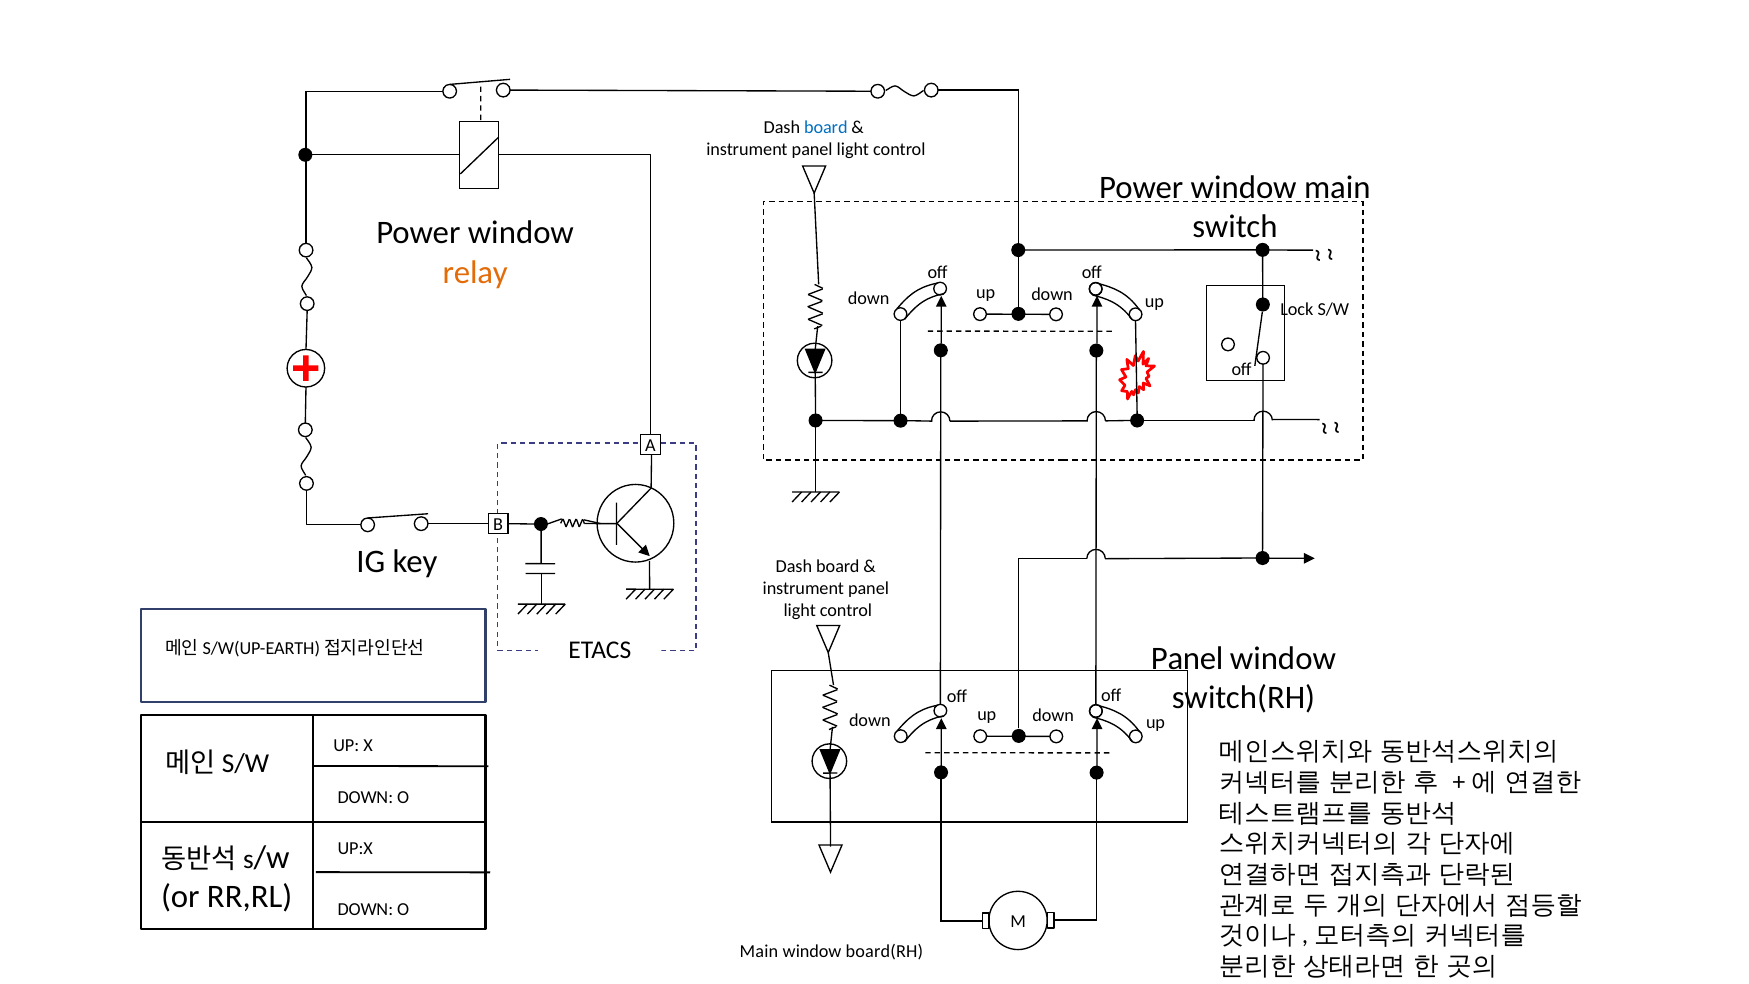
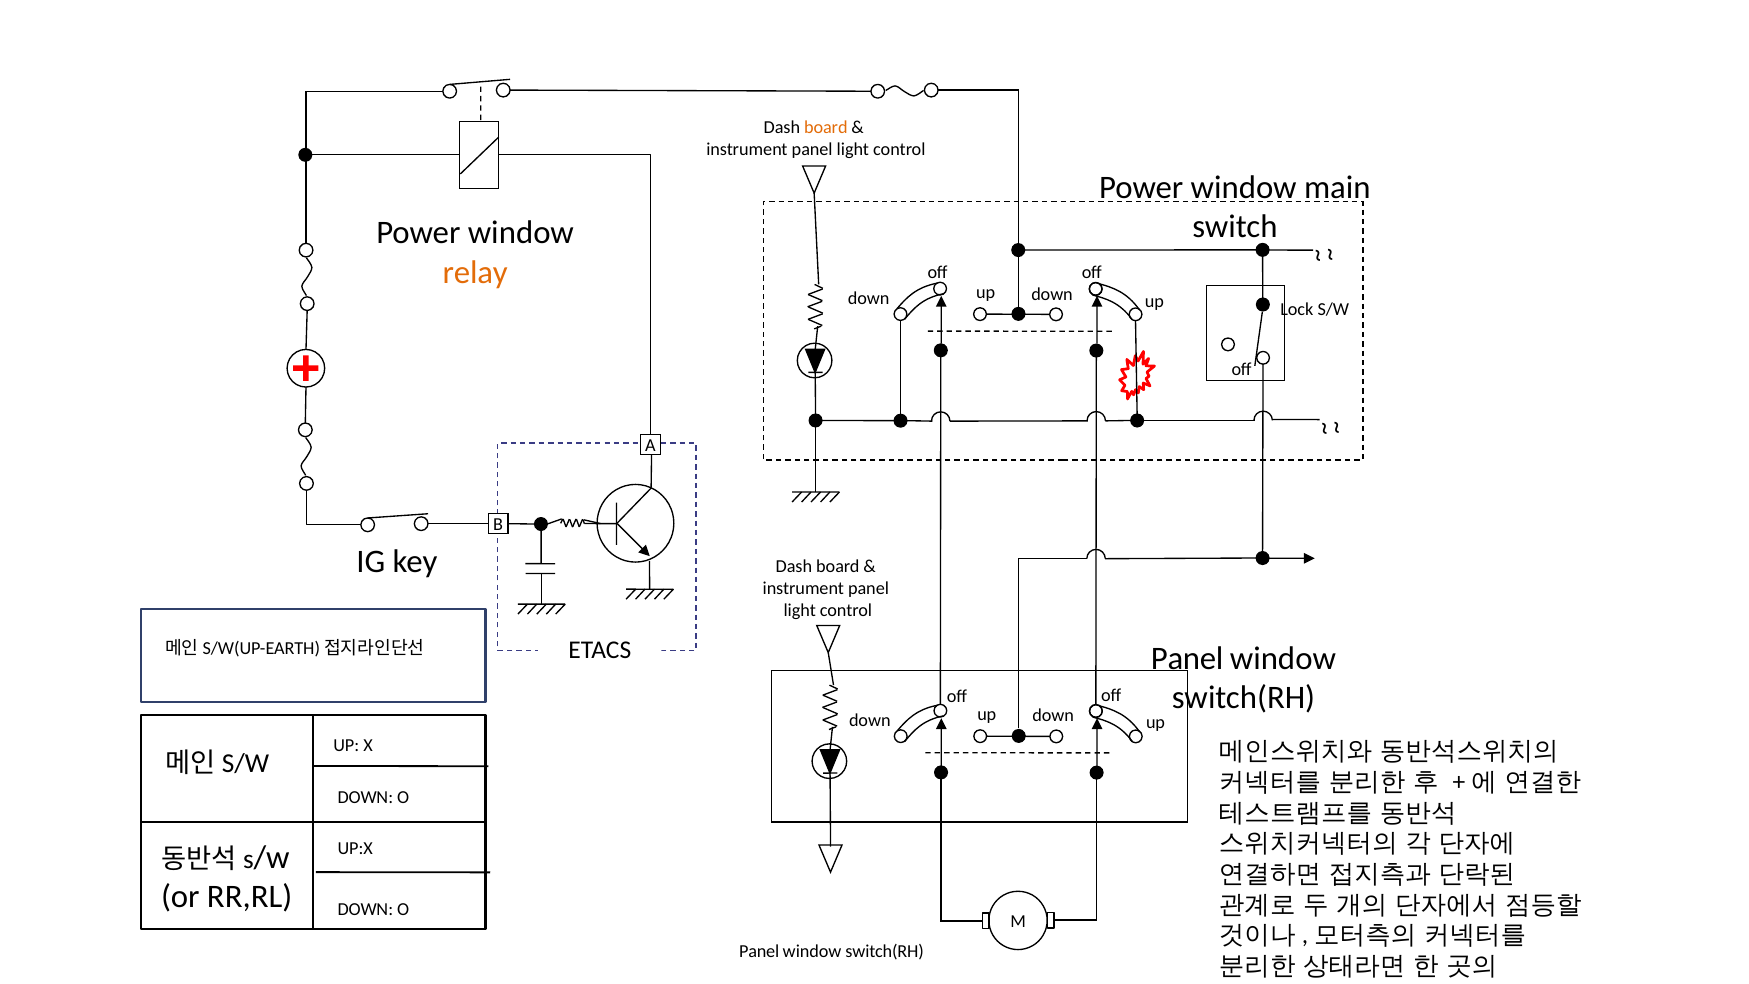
board at (826, 128) colour: blue -> orange
Main at (759, 951): Main -> Panel
board(RH at (884, 951): board(RH -> switch(RH
